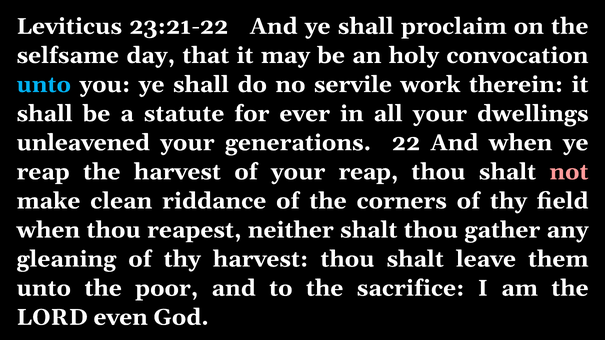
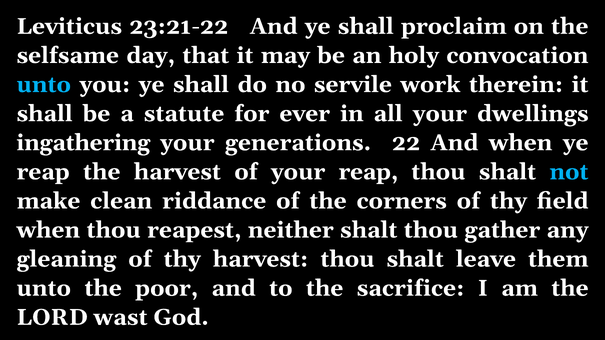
unleavened: unleavened -> ingathering
not colour: pink -> light blue
even: even -> wast
